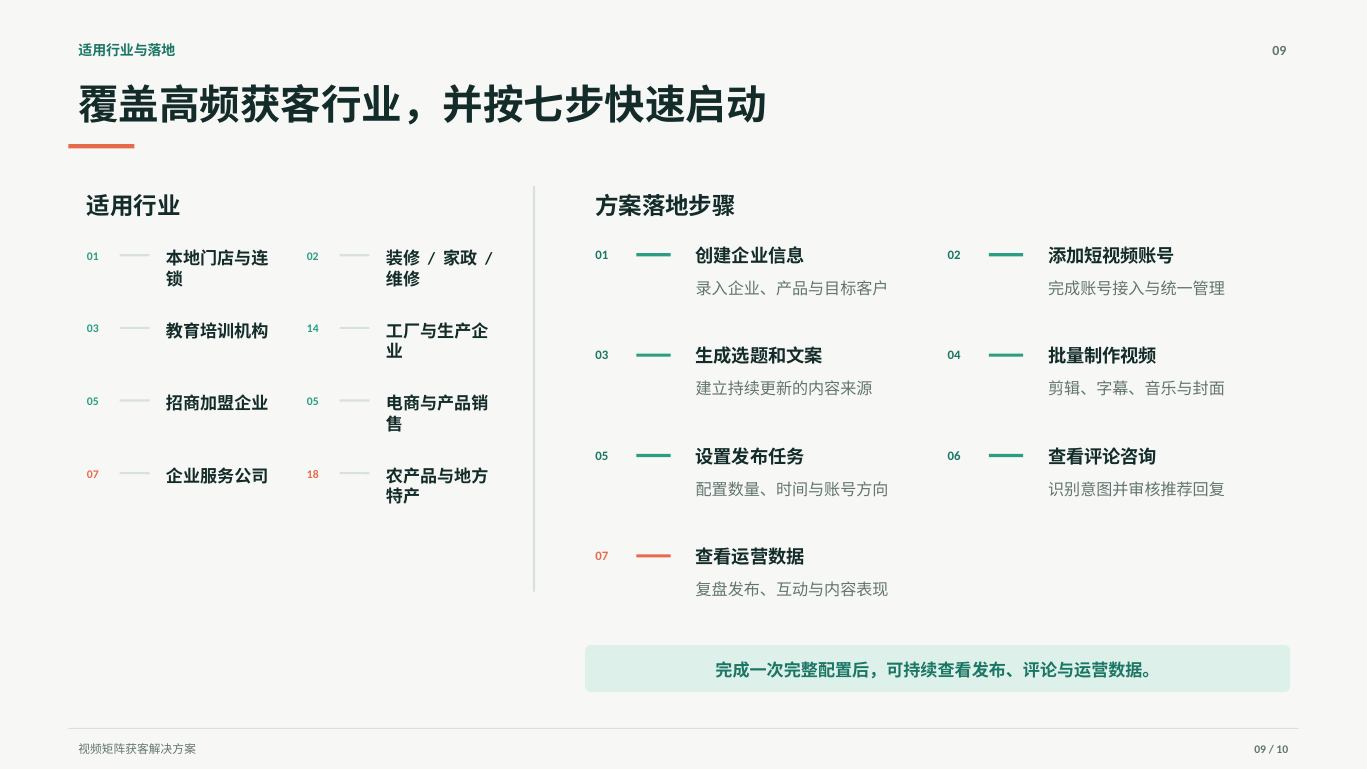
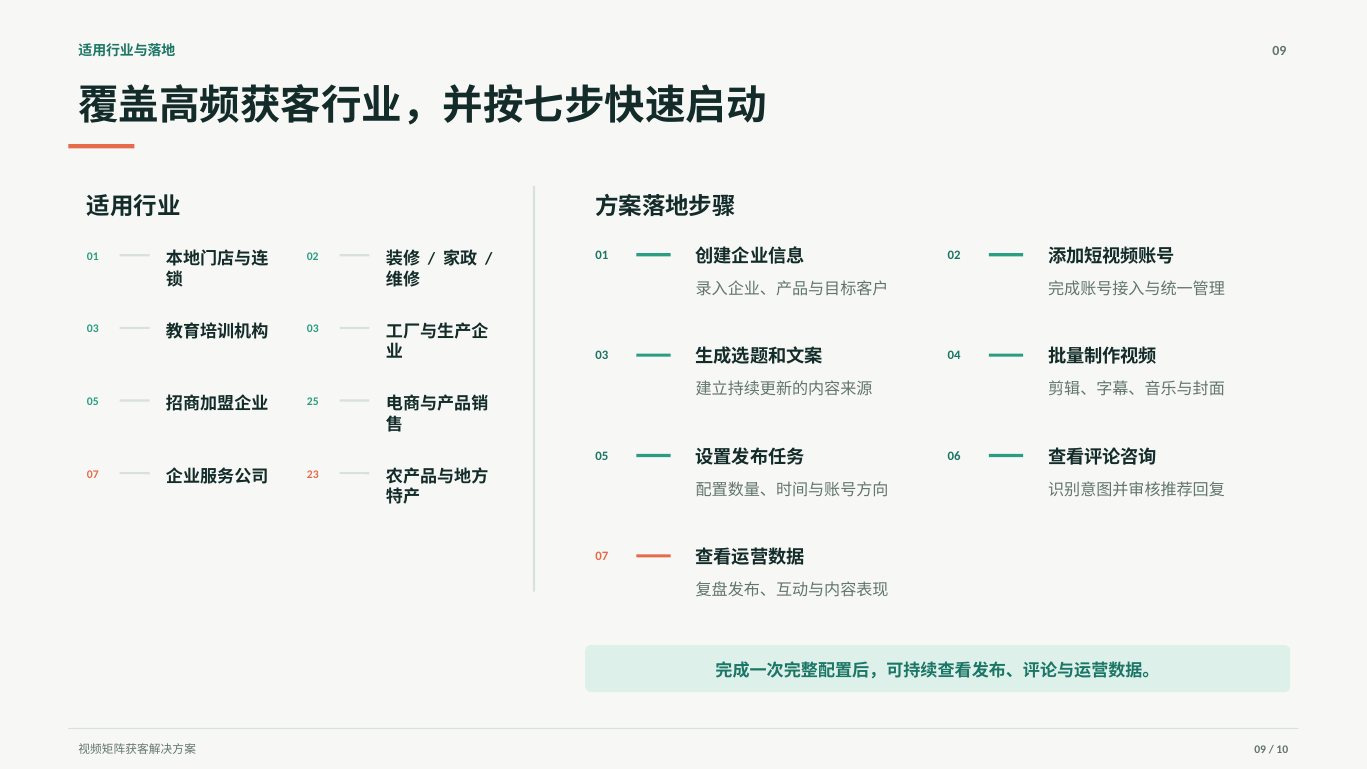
14 at (313, 329): 14 -> 03
05 at (313, 402): 05 -> 25
18: 18 -> 23
